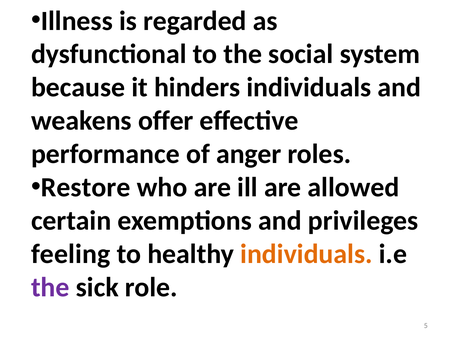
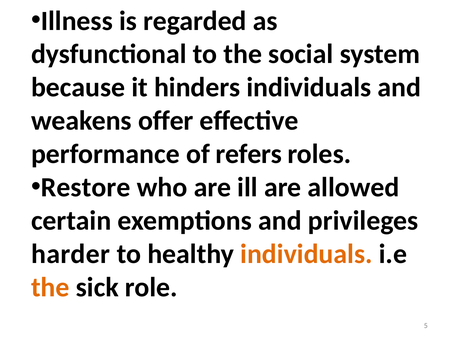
anger: anger -> refers
feeling: feeling -> harder
the at (50, 288) colour: purple -> orange
